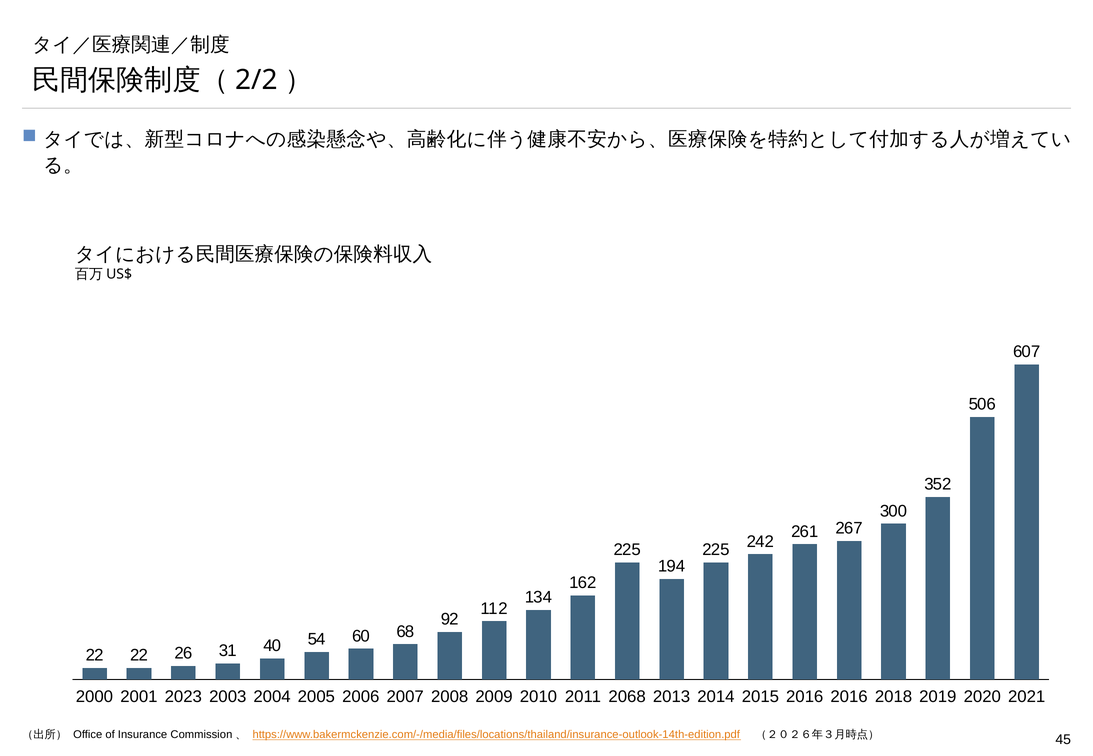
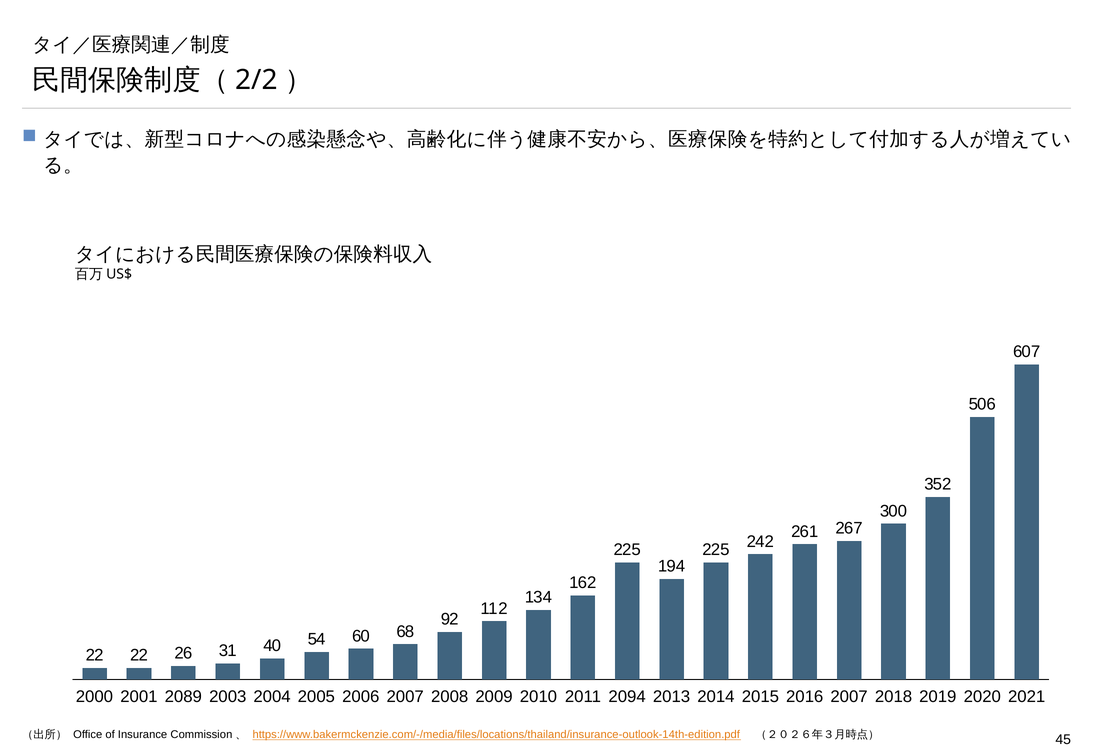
2023: 2023 -> 2089
2068: 2068 -> 2094
2016 2016: 2016 -> 2007
